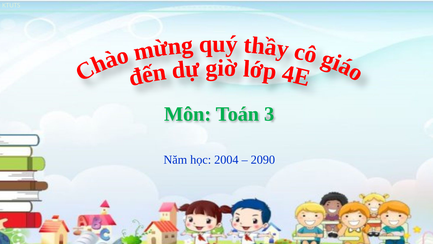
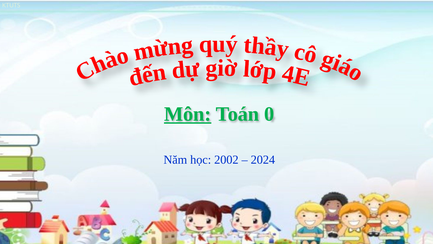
Môn underline: none -> present
3: 3 -> 0
2004: 2004 -> 2002
2090: 2090 -> 2024
